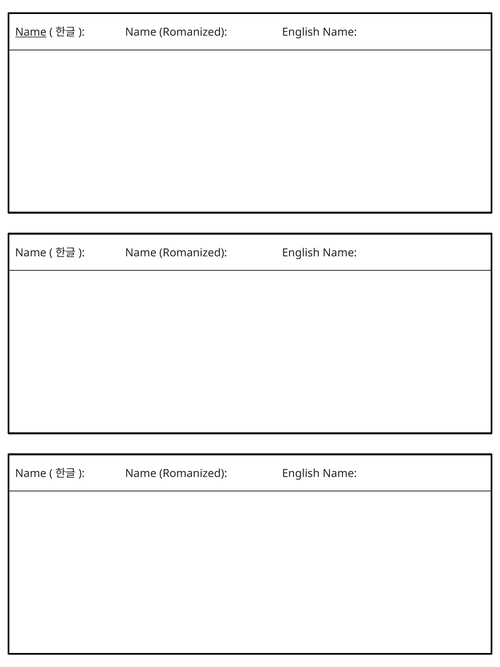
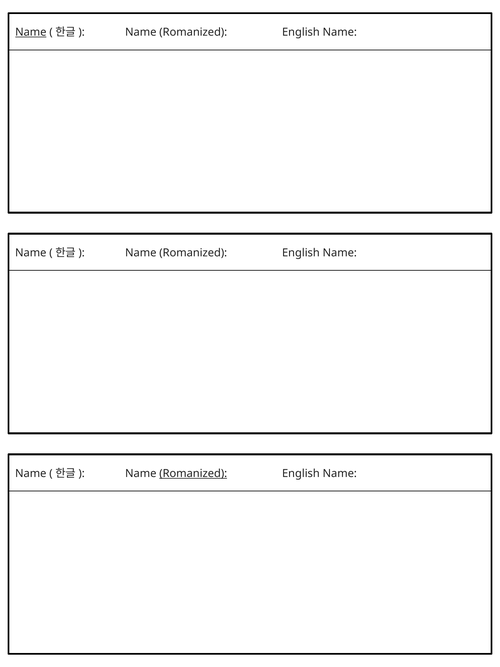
Romanized at (193, 473) underline: none -> present
